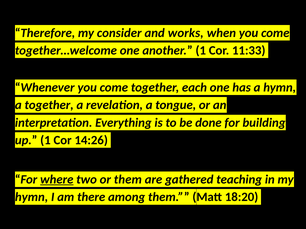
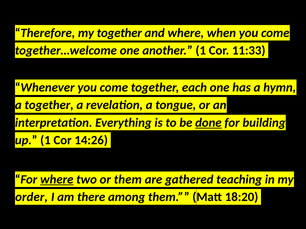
my consider: consider -> together
and works: works -> where
done underline: none -> present
hymn at (32, 197): hymn -> order
